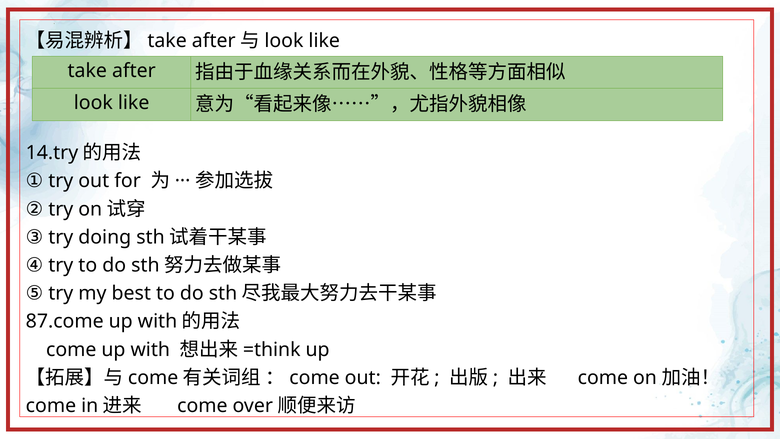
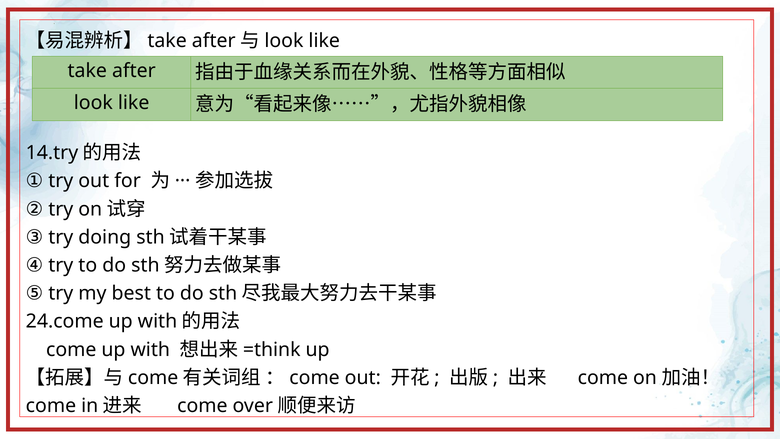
87.come: 87.come -> 24.come
